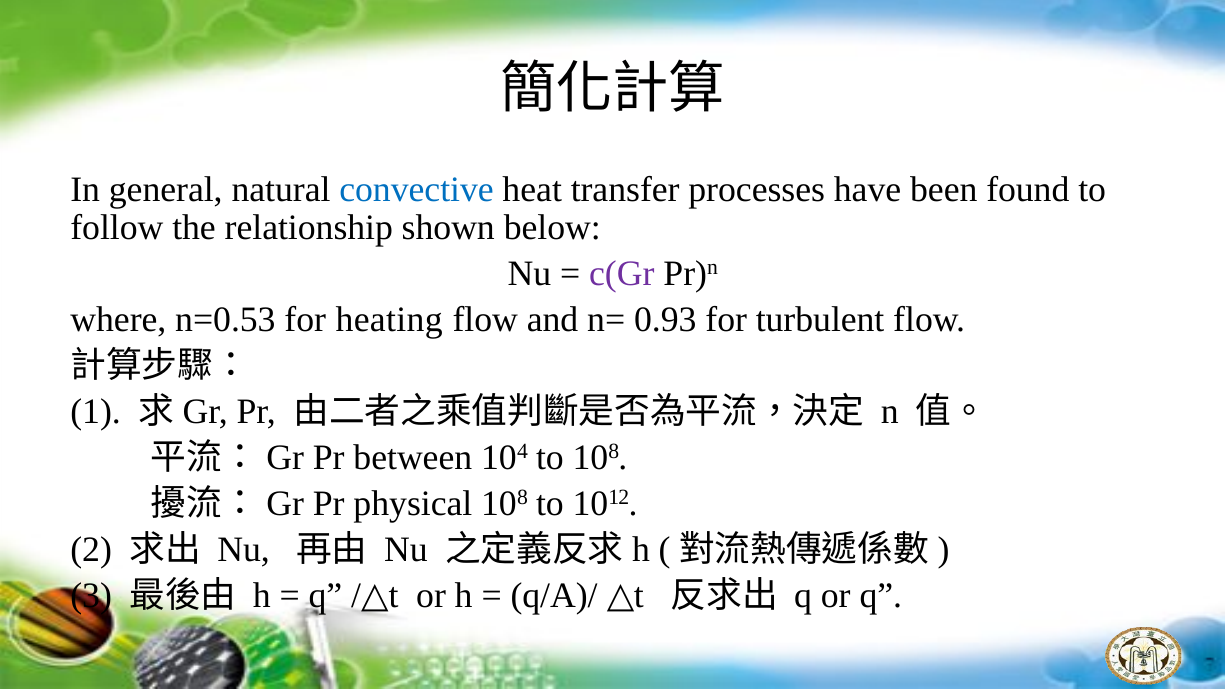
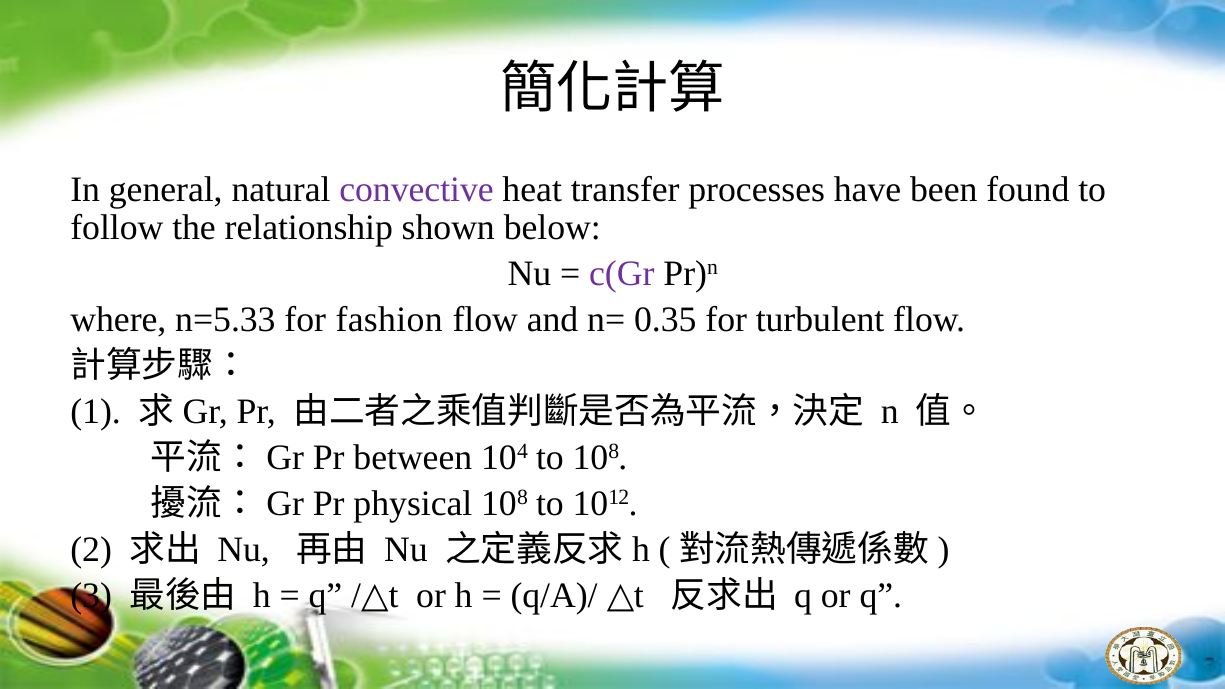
convective colour: blue -> purple
n=0.53: n=0.53 -> n=5.33
heating: heating -> fashion
0.93: 0.93 -> 0.35
